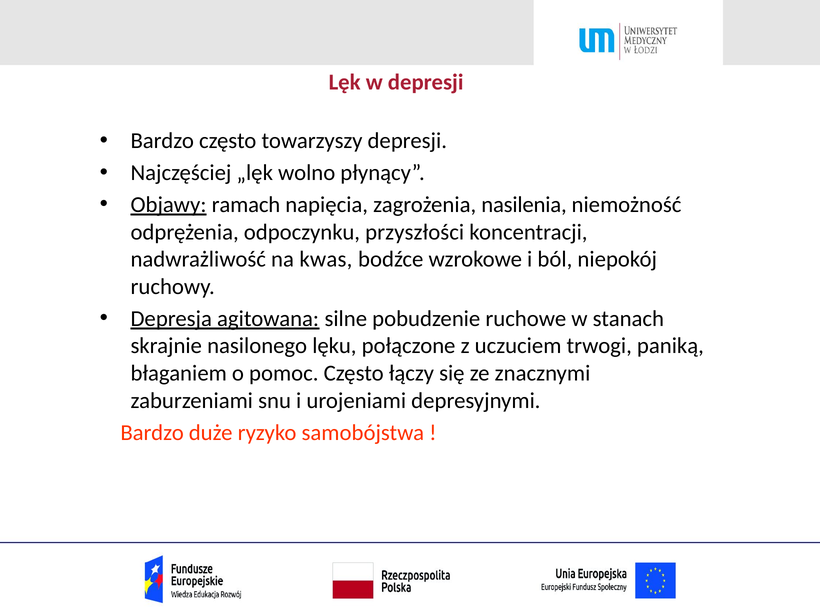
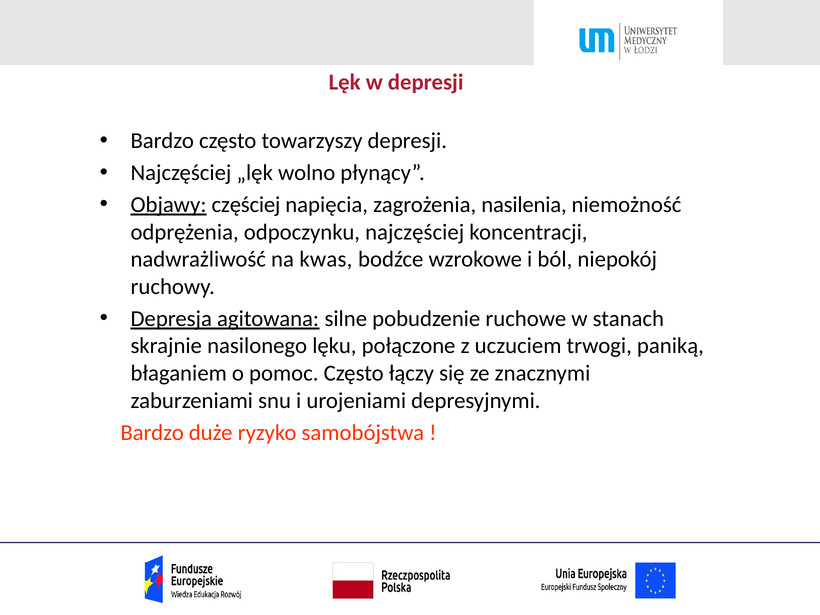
ramach: ramach -> częściej
odpoczynku przyszłości: przyszłości -> najczęściej
